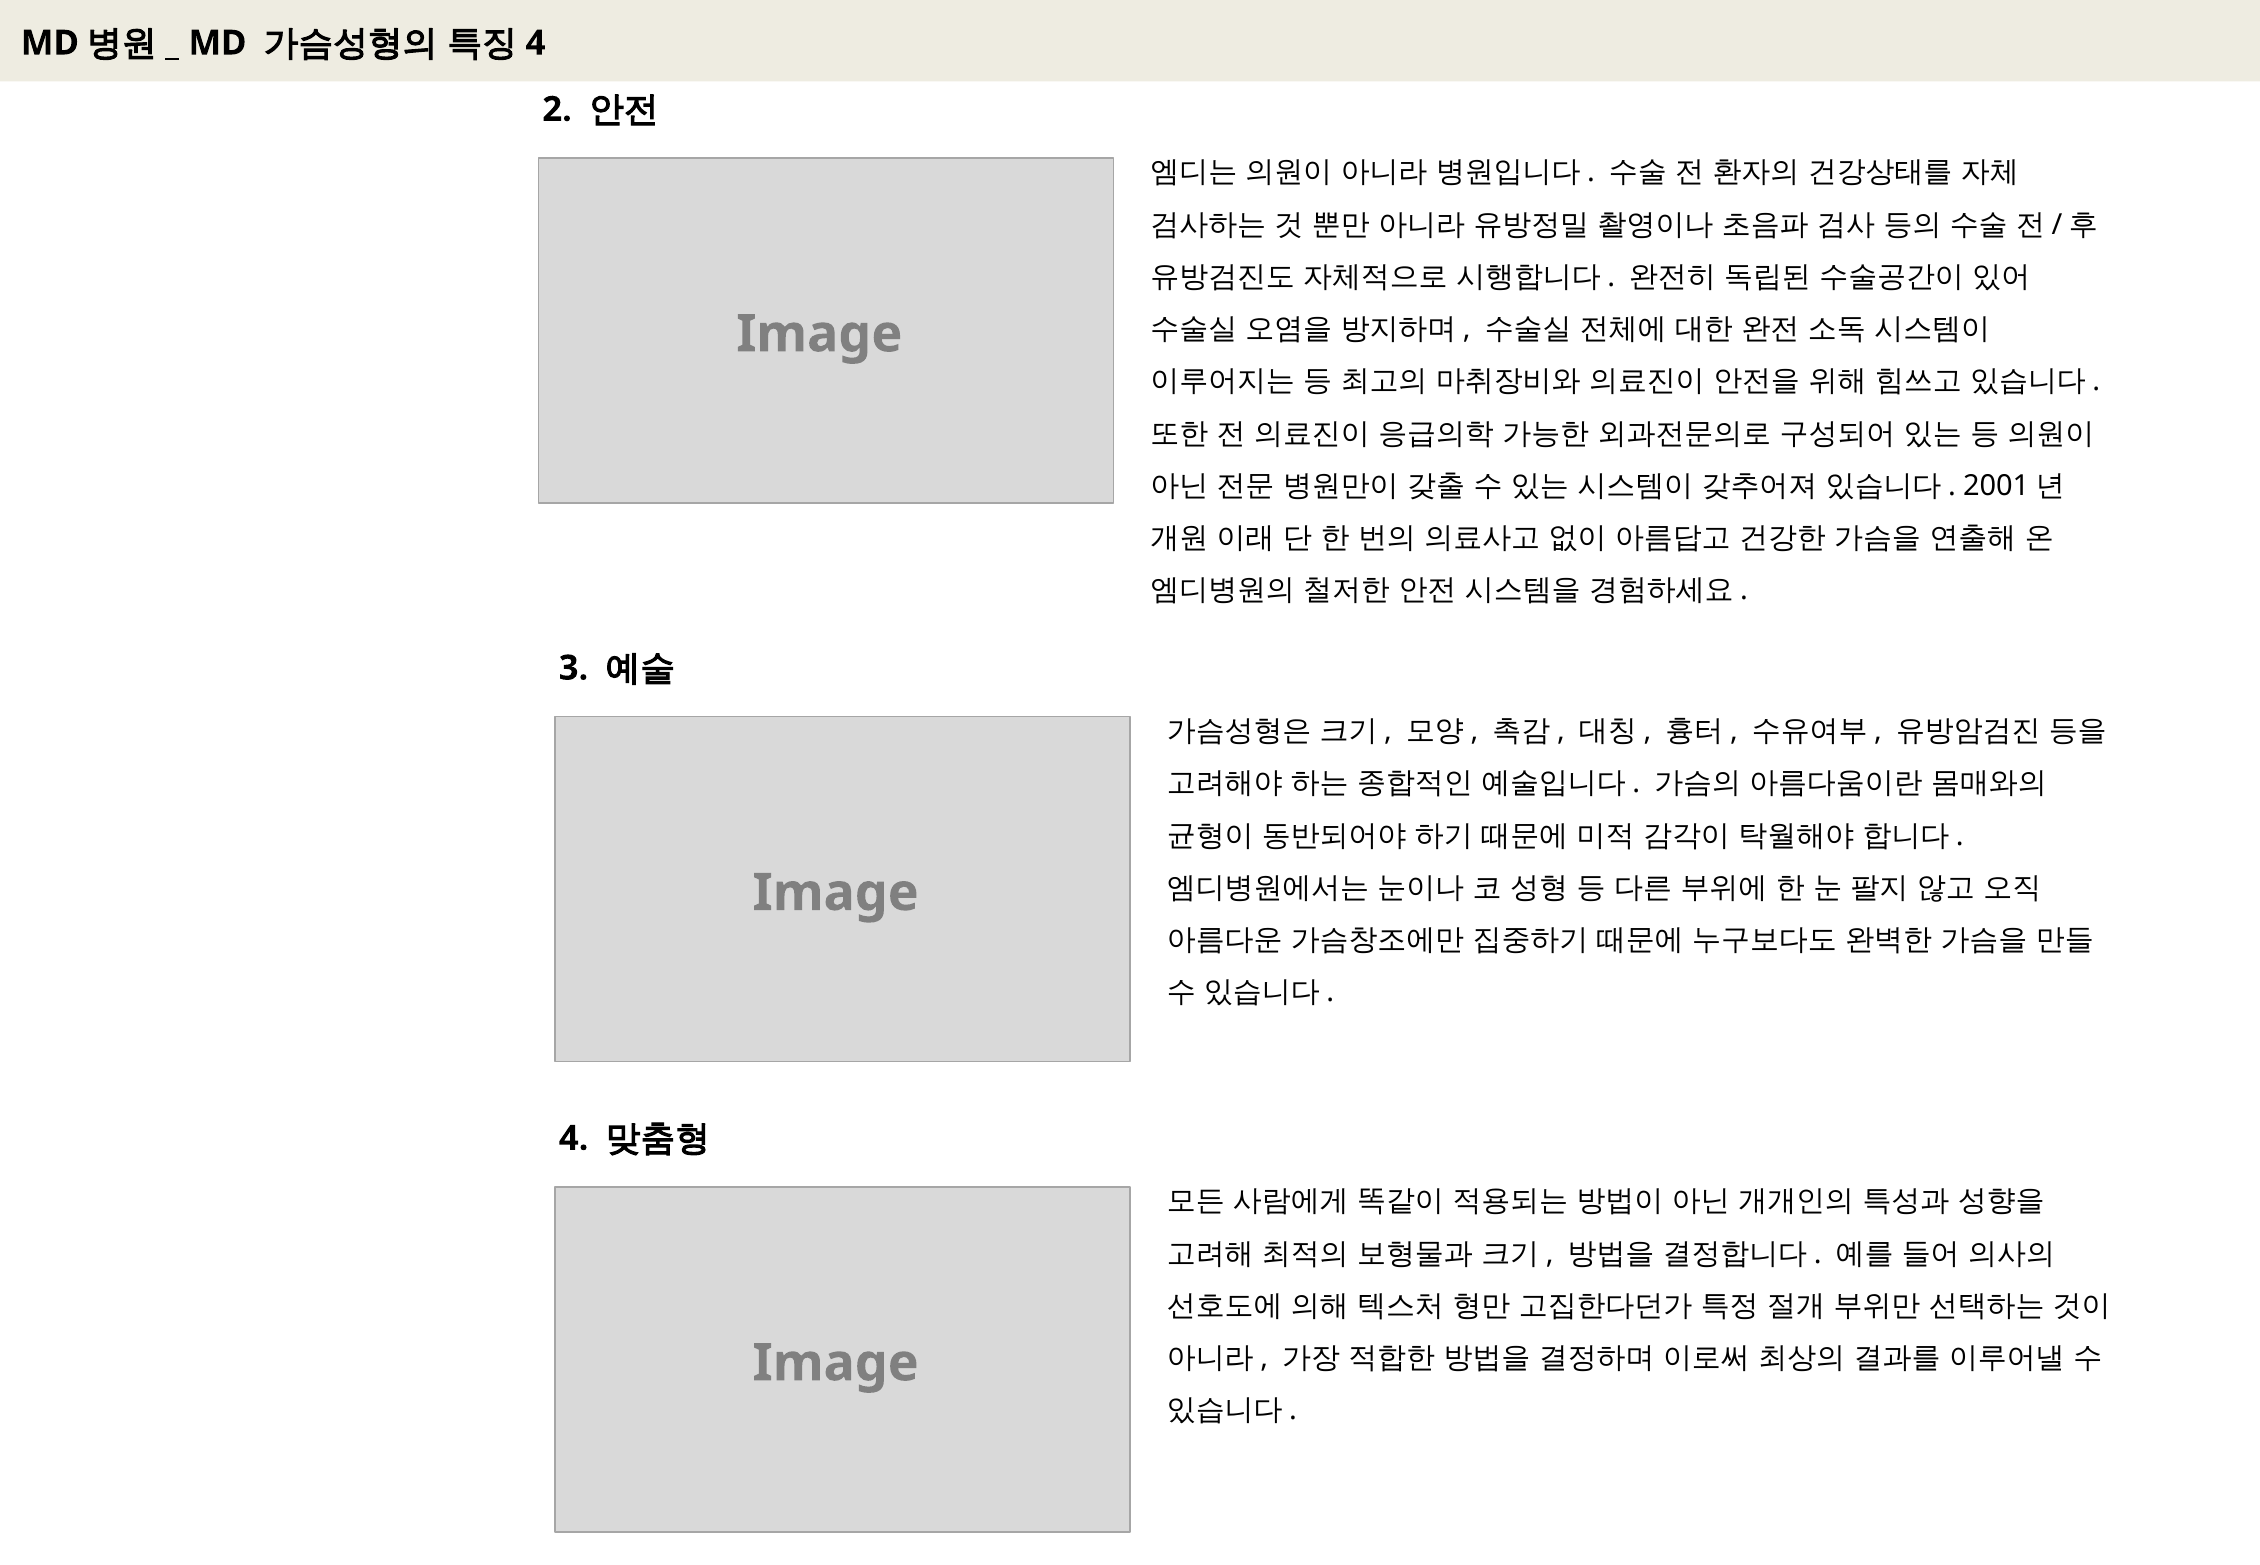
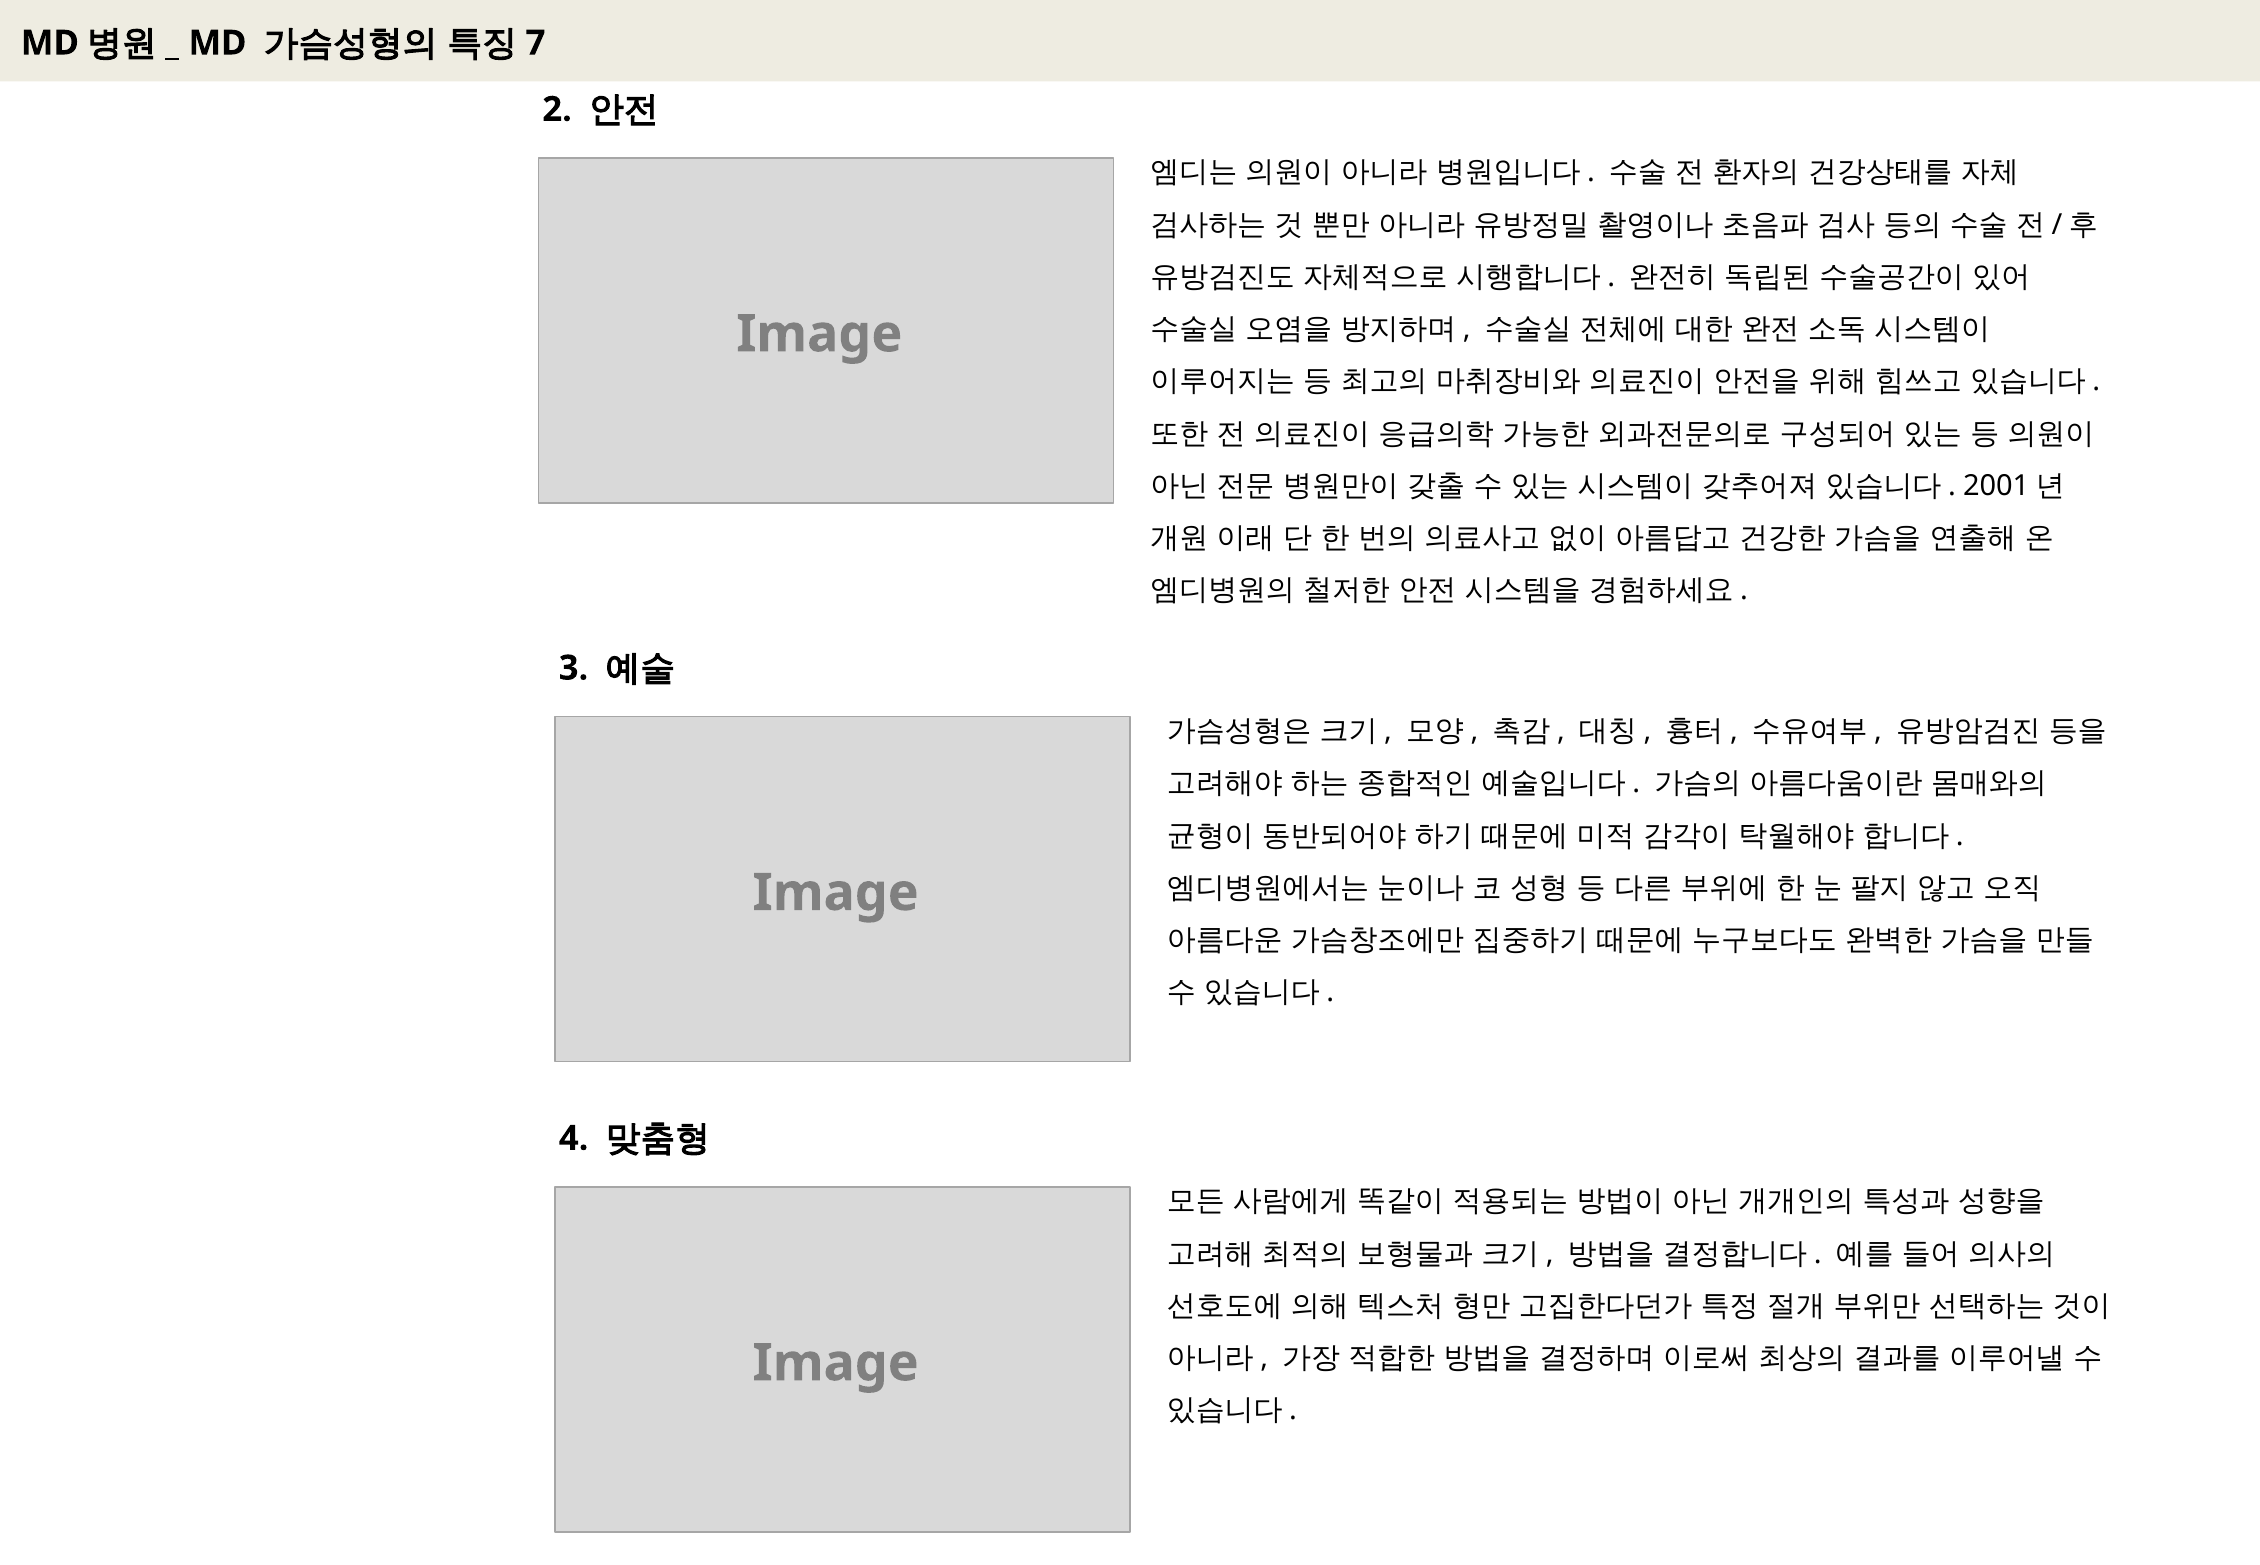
4 at (535, 43): 4 -> 7
